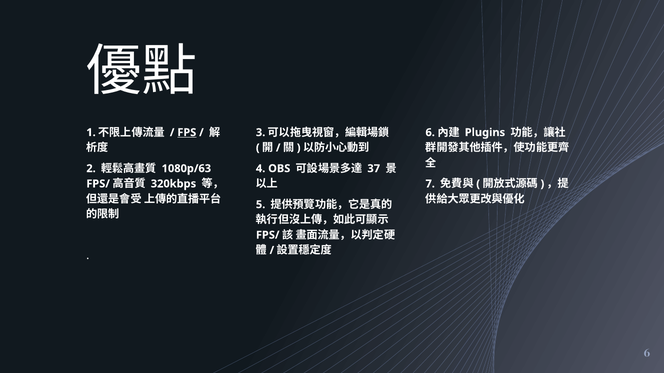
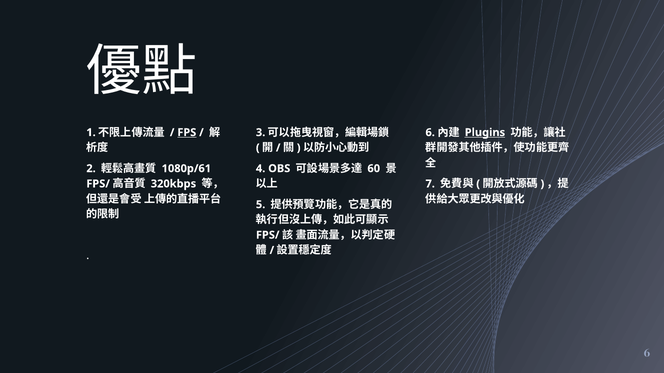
Plugins underline: none -> present
1080p/63: 1080p/63 -> 1080p/61
37: 37 -> 60
